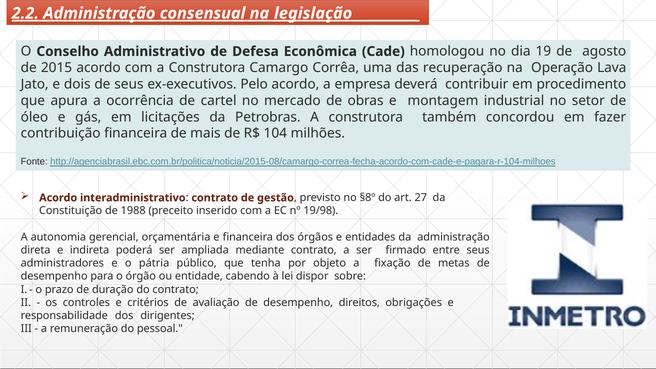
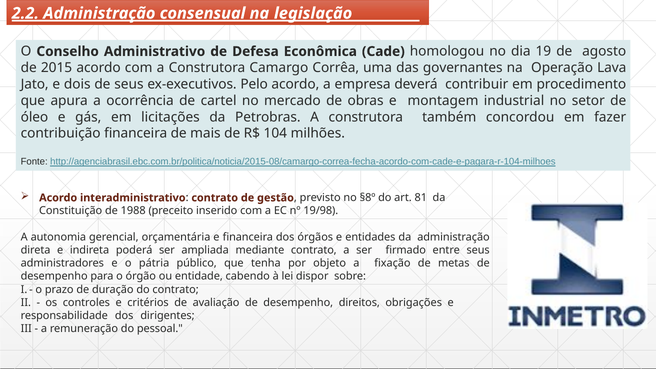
recuperação: recuperação -> governantes
27: 27 -> 81
